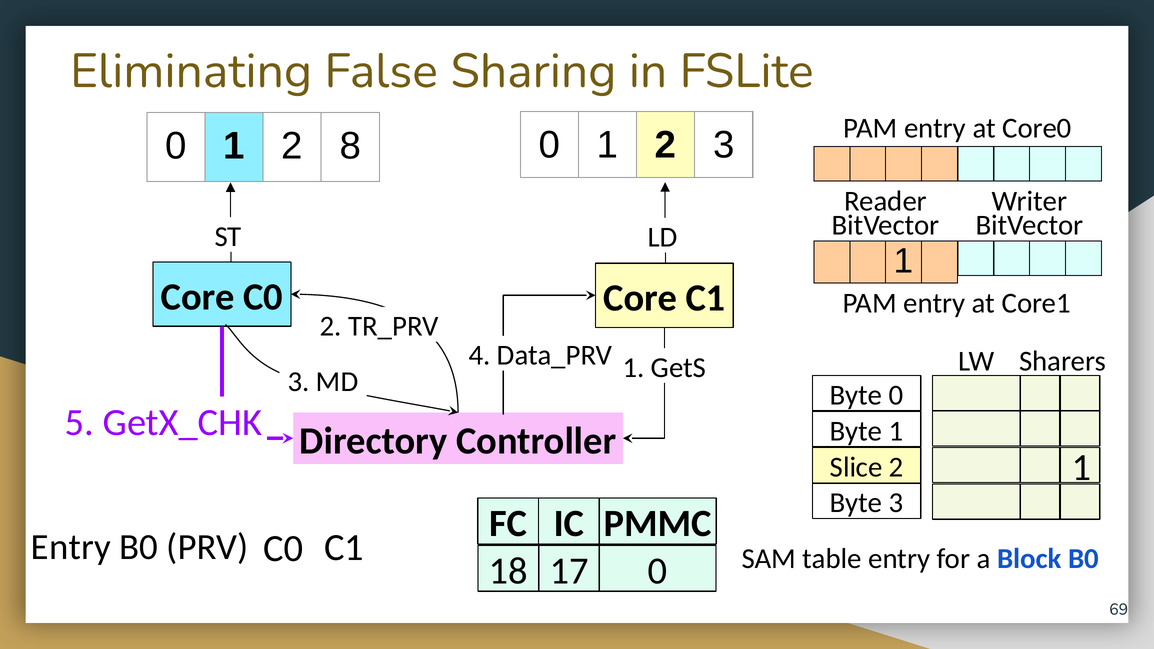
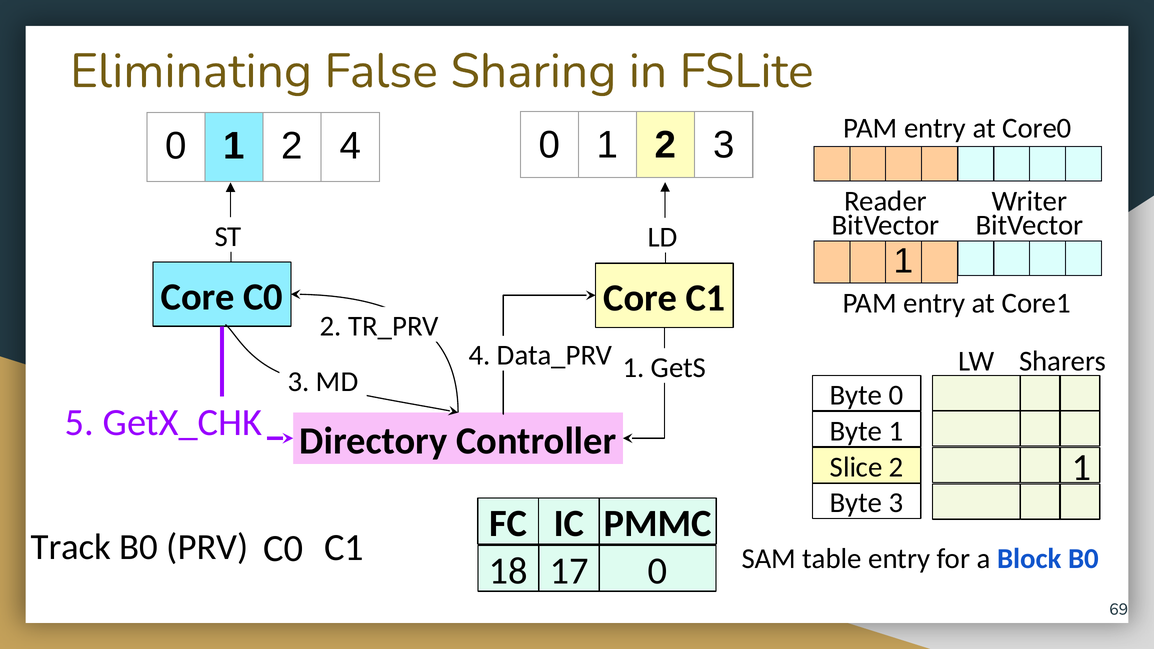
2 8: 8 -> 4
Entry at (71, 547): Entry -> Track
